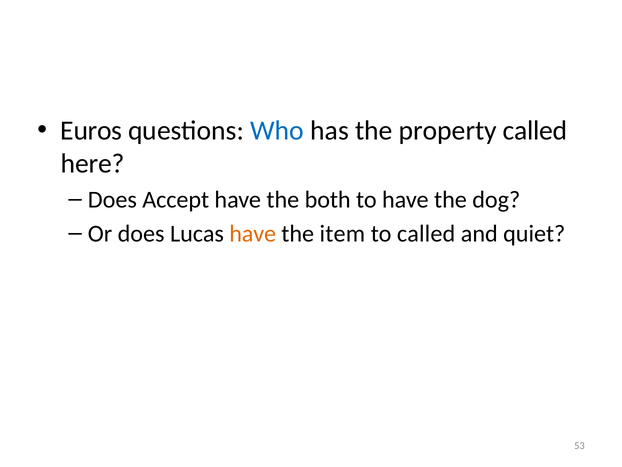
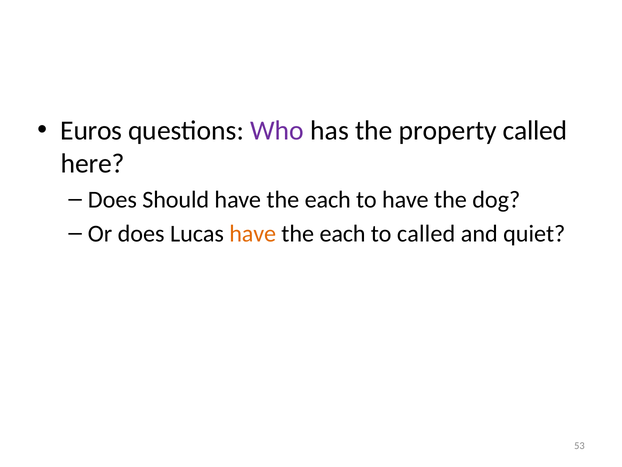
Who colour: blue -> purple
Accept: Accept -> Should
both at (328, 199): both -> each
item at (342, 233): item -> each
